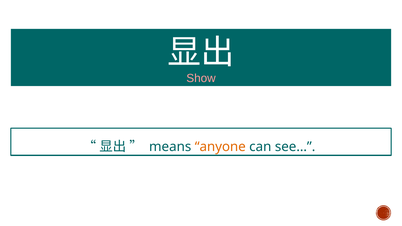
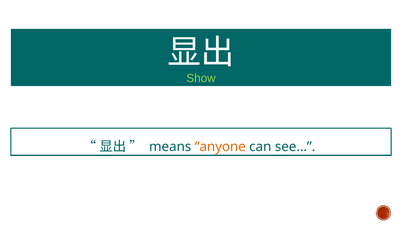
Show colour: pink -> light green
